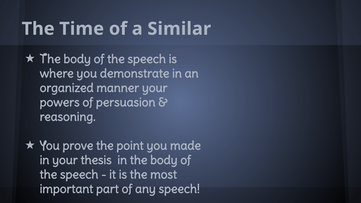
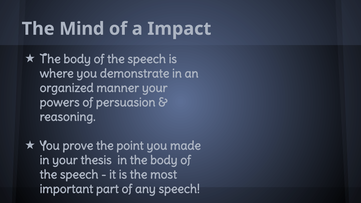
Time: Time -> Mind
Similar: Similar -> Impact
